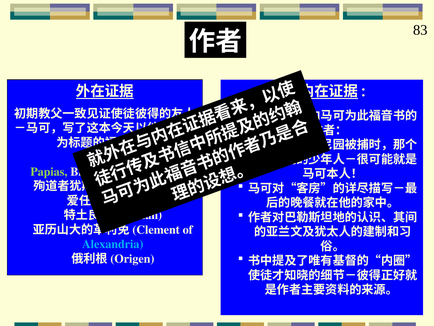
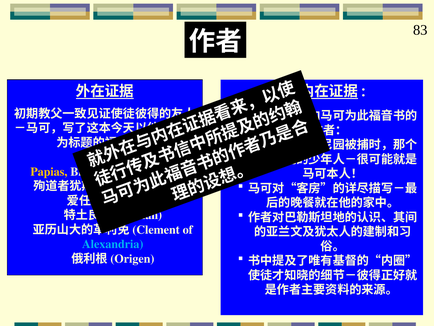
Papias colour: light green -> yellow
